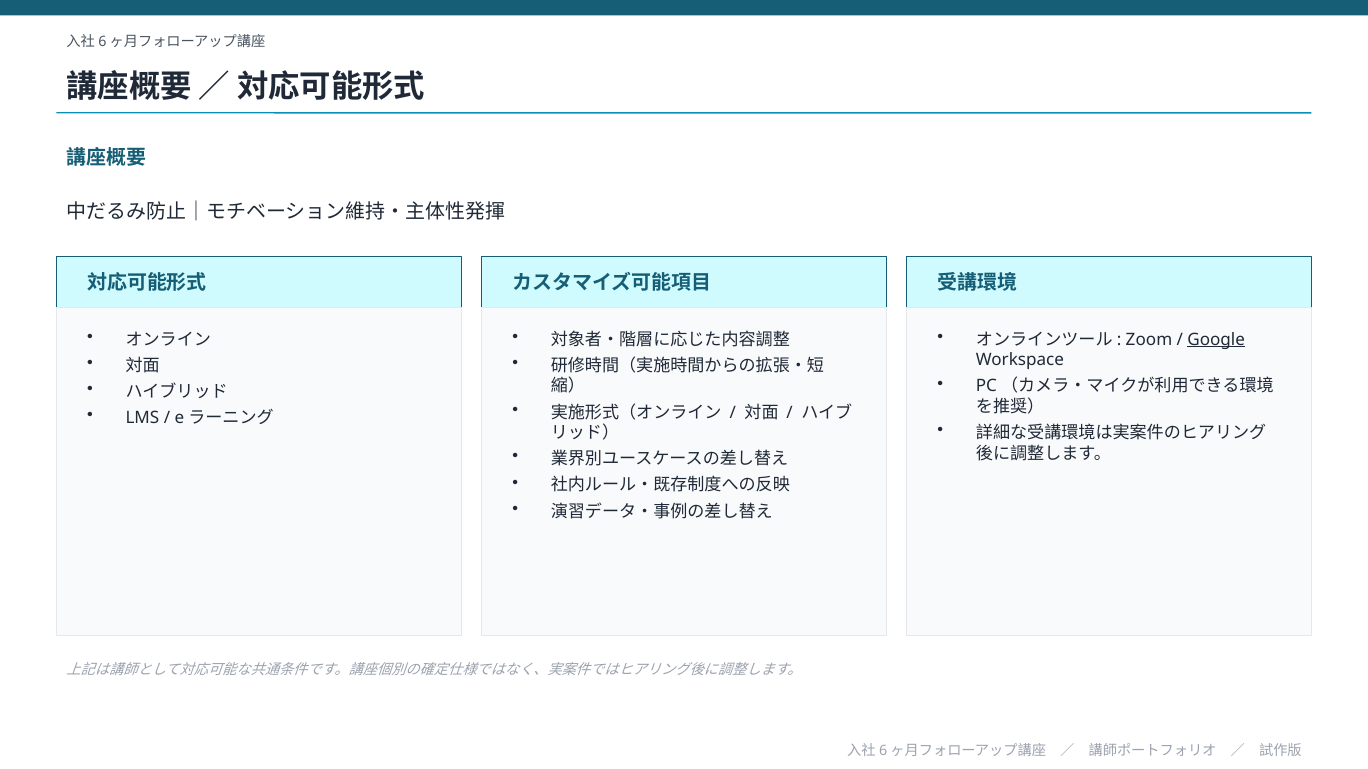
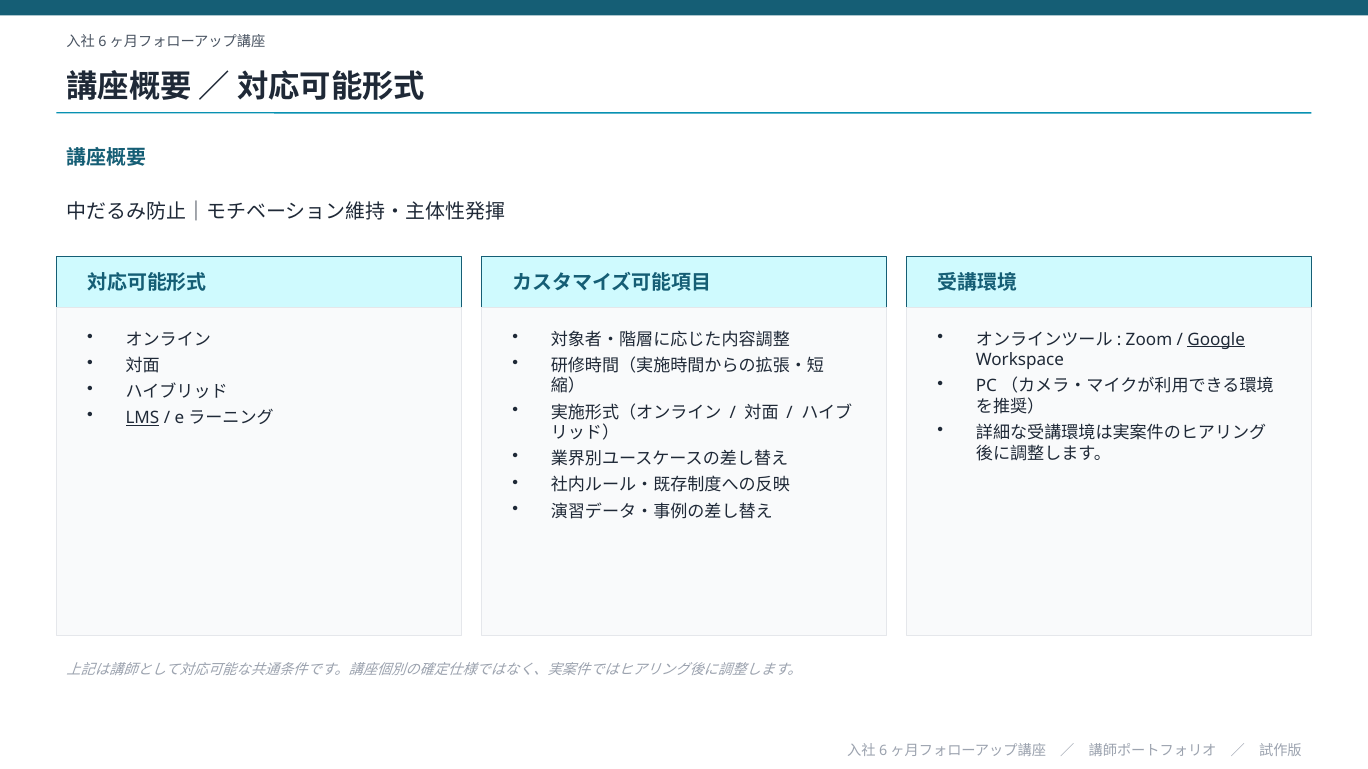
LMS underline: none -> present
